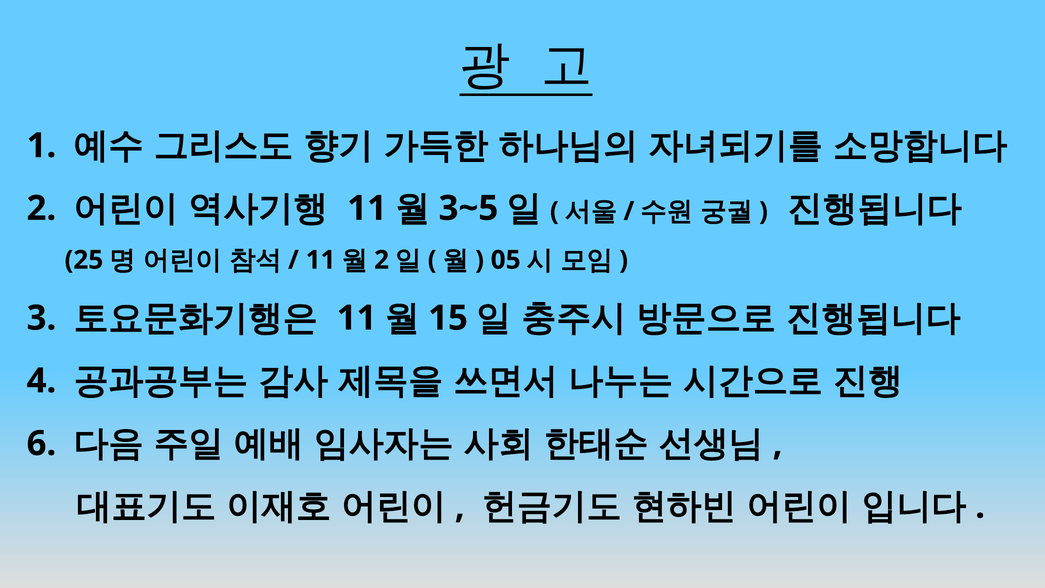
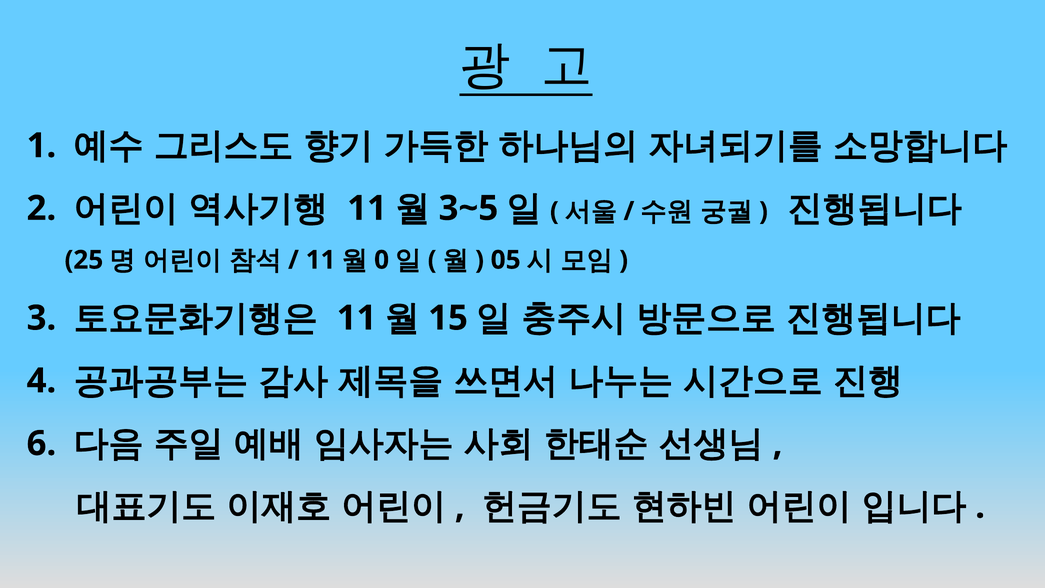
2 at (382, 260): 2 -> 0
